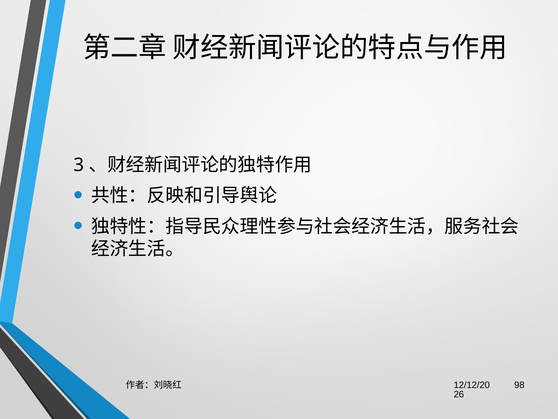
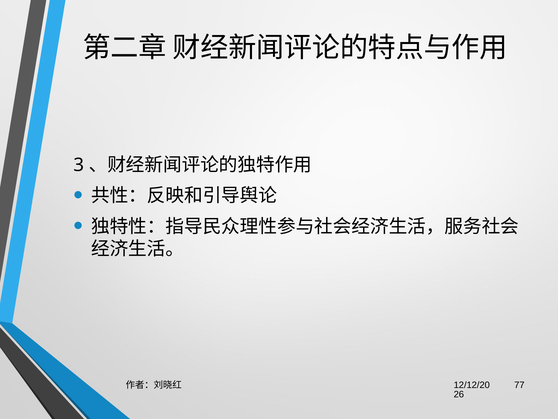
98: 98 -> 77
